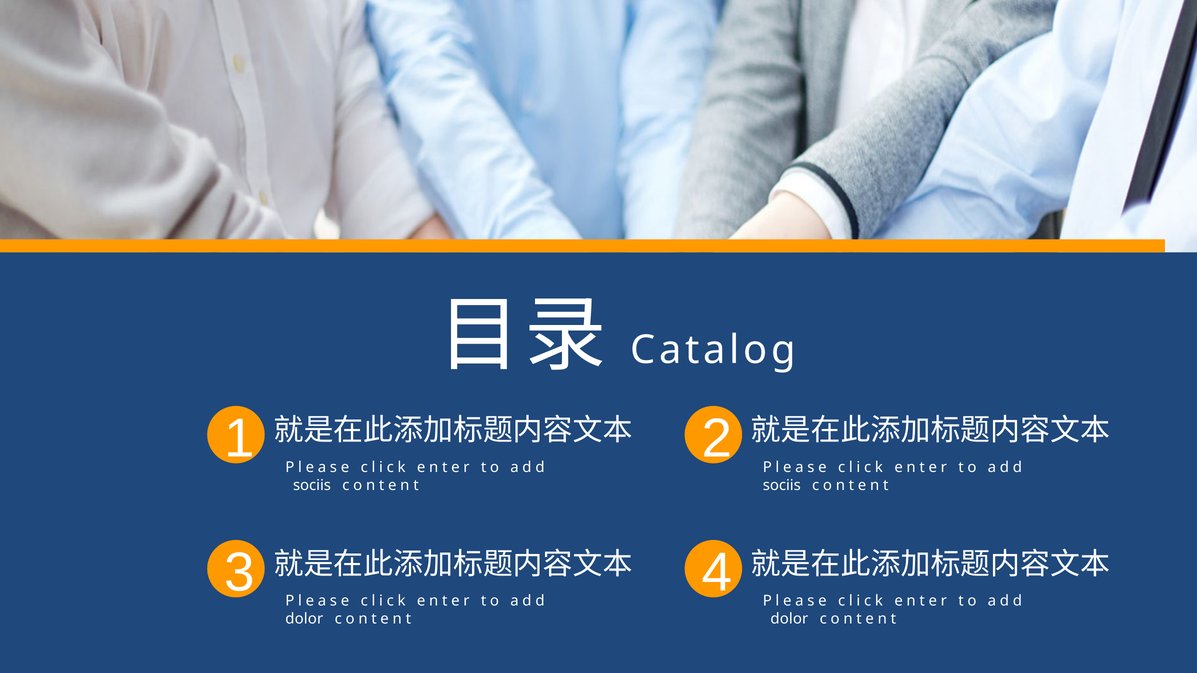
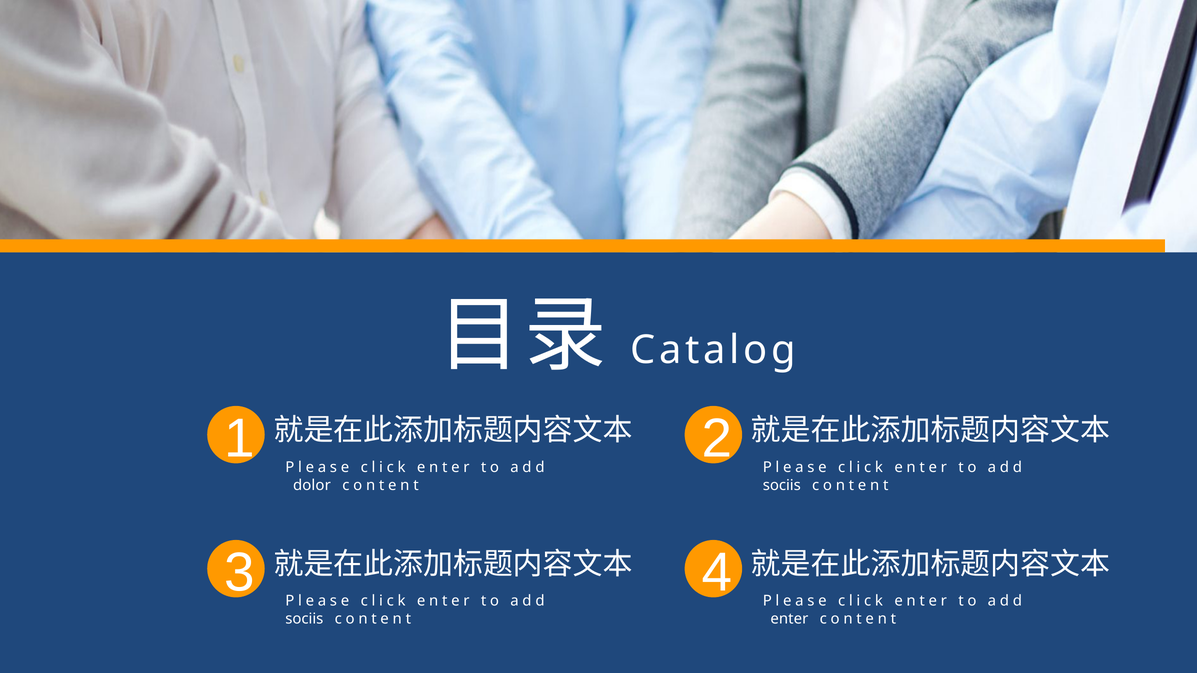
sociis at (312, 485): sociis -> dolor
dolor at (304, 619): dolor -> sociis
dolor at (789, 619): dolor -> enter
